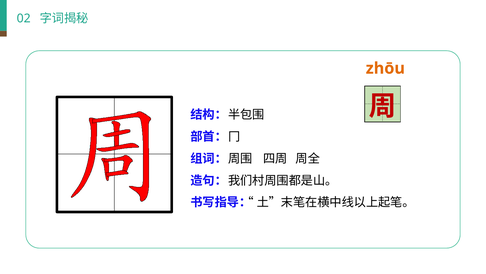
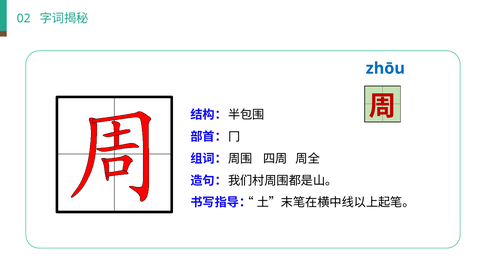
zhōu colour: orange -> blue
